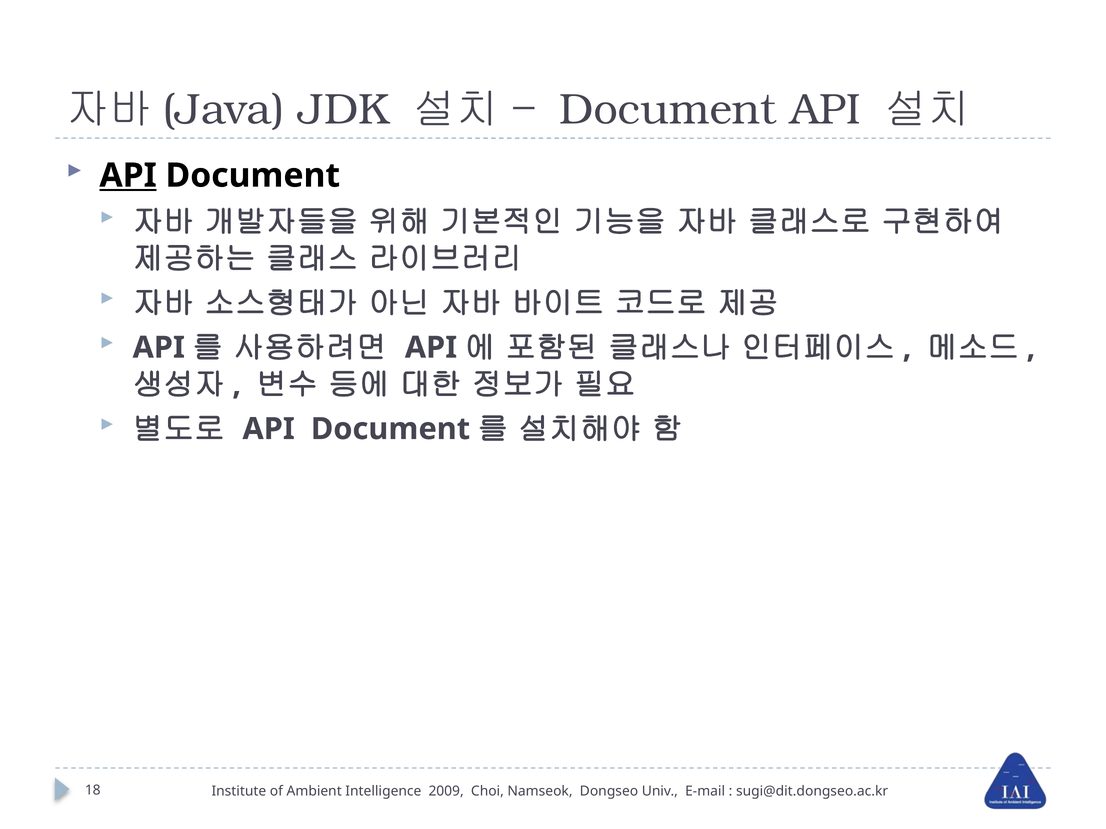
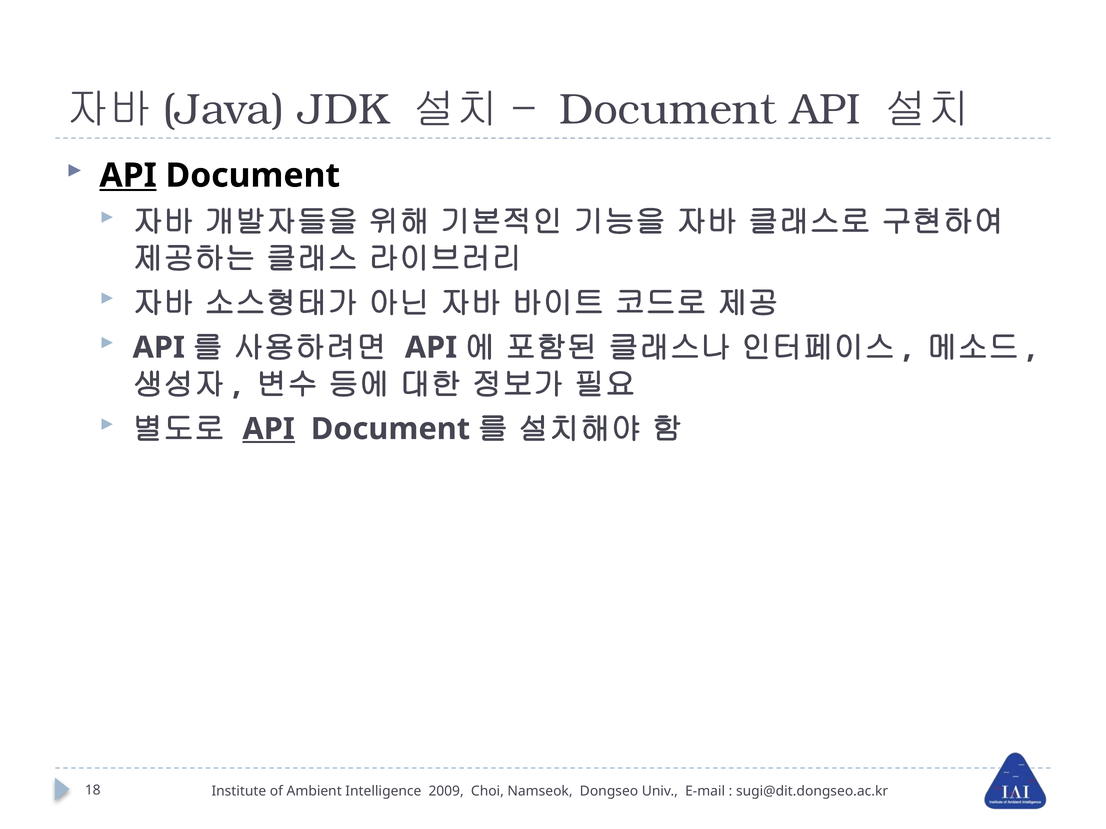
API at (269, 429) underline: none -> present
